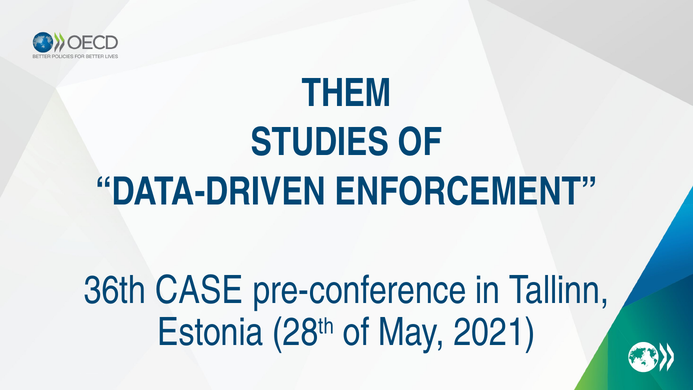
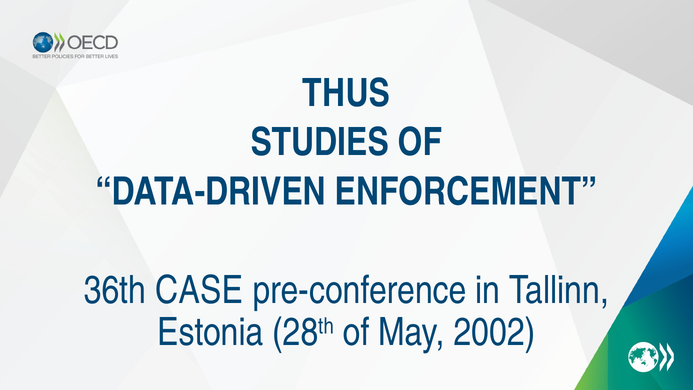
THEM: THEM -> THUS
2021: 2021 -> 2002
